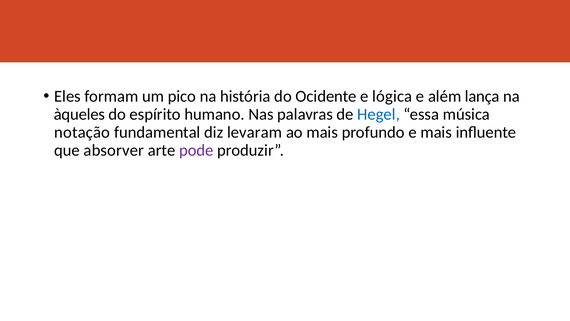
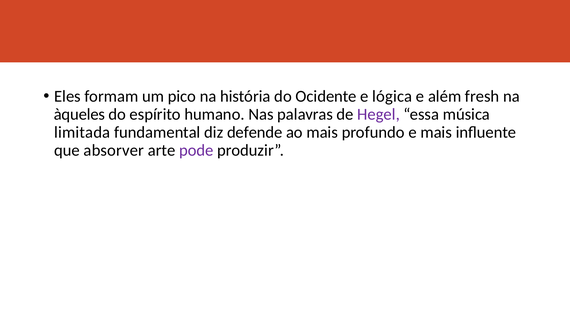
lança: lança -> fresh
Hegel colour: blue -> purple
notação: notação -> limitada
levaram: levaram -> defende
